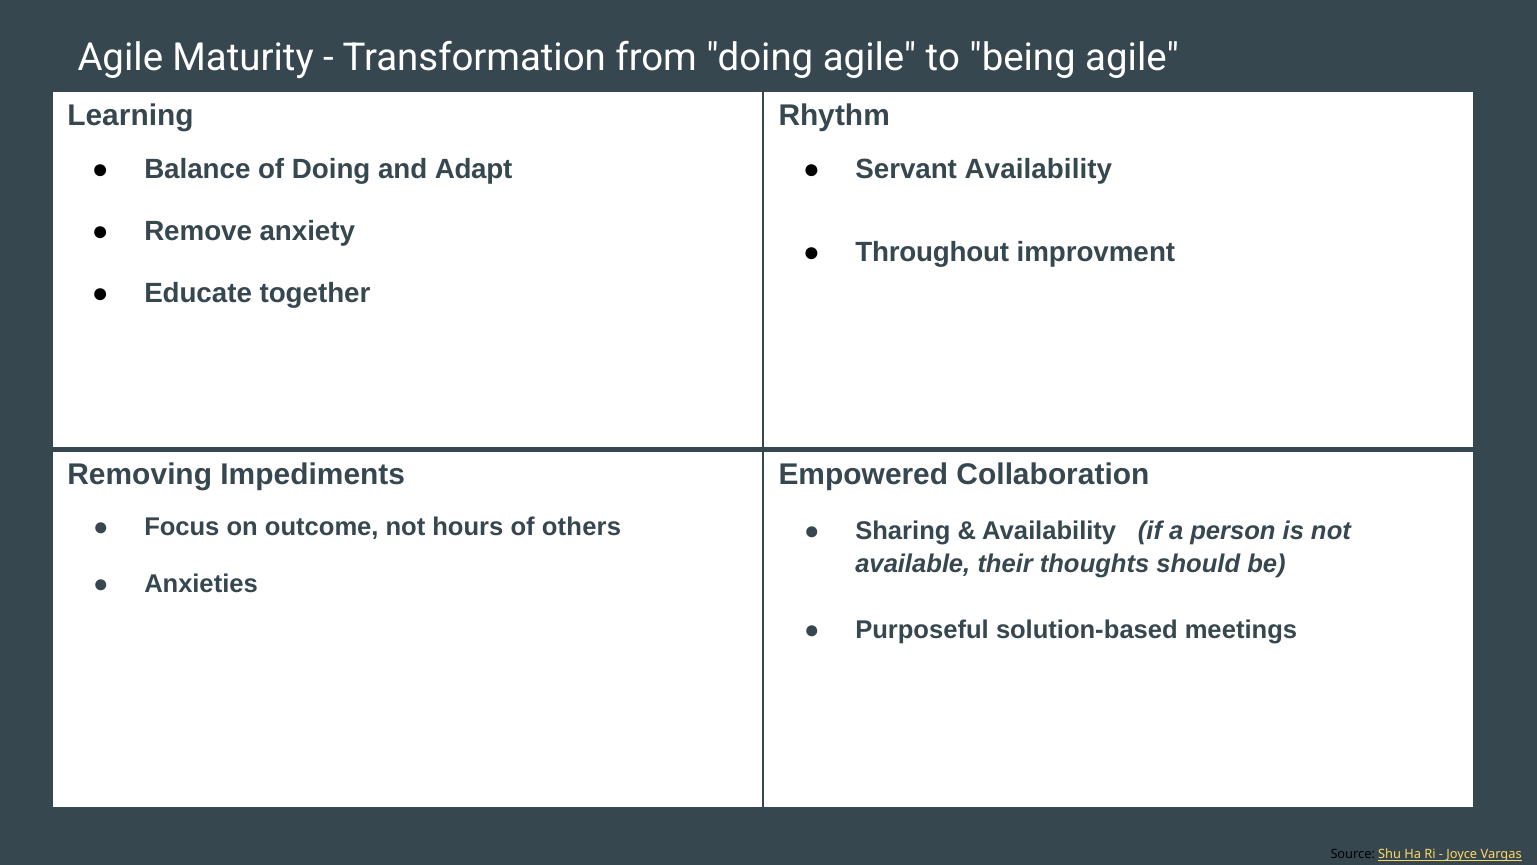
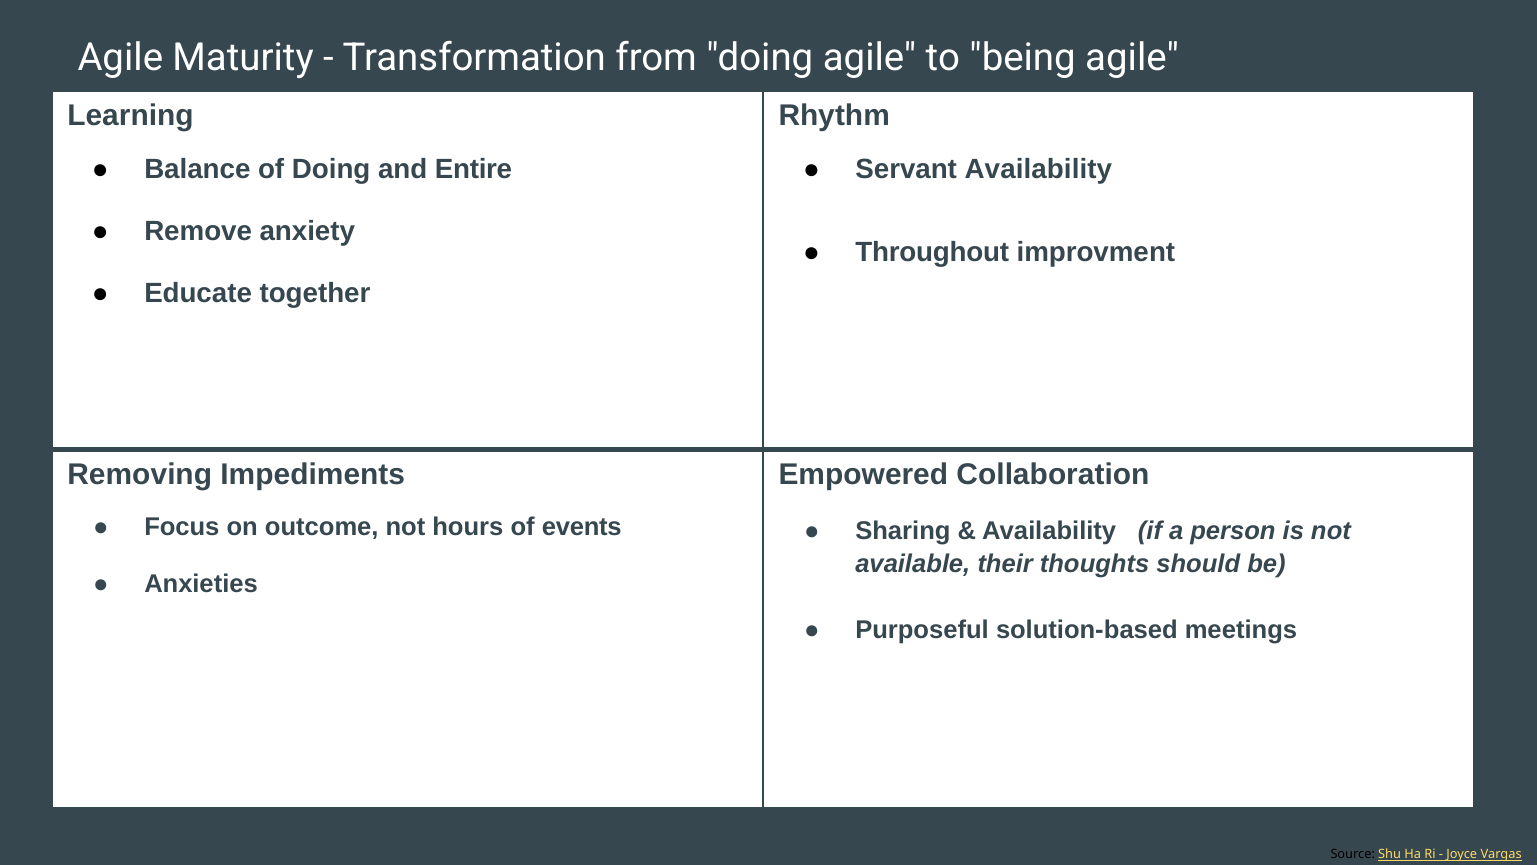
Adapt: Adapt -> Entire
others: others -> events
